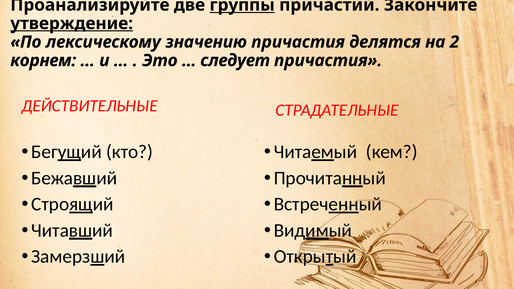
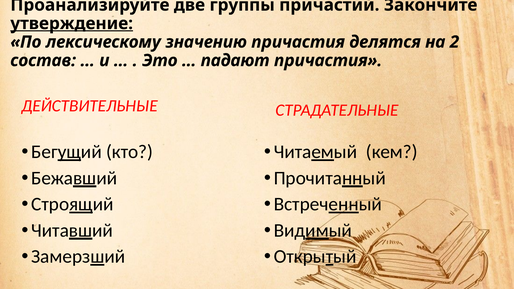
группы underline: present -> none
корнем: корнем -> состав
следует: следует -> падают
